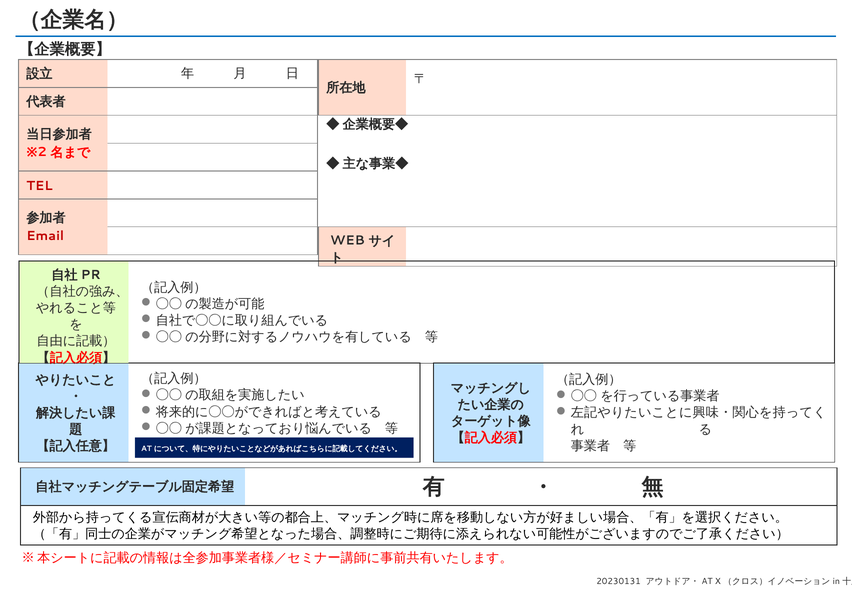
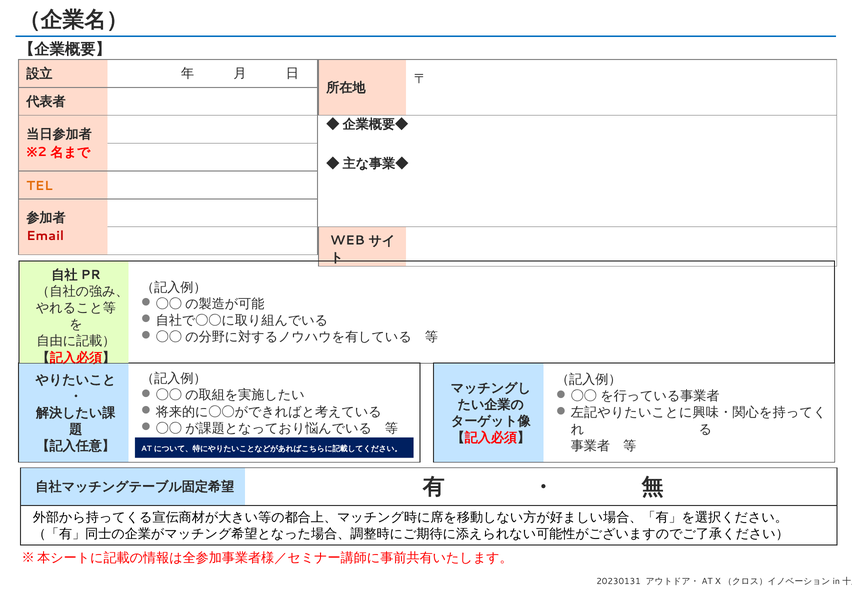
TEL colour: red -> orange
